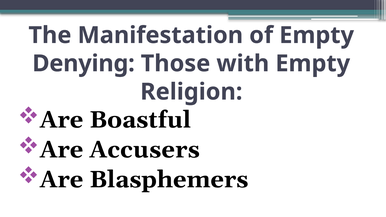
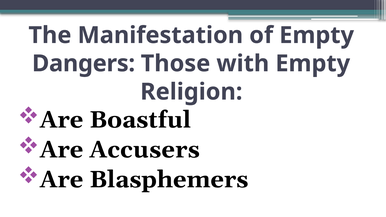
Denying: Denying -> Dangers
